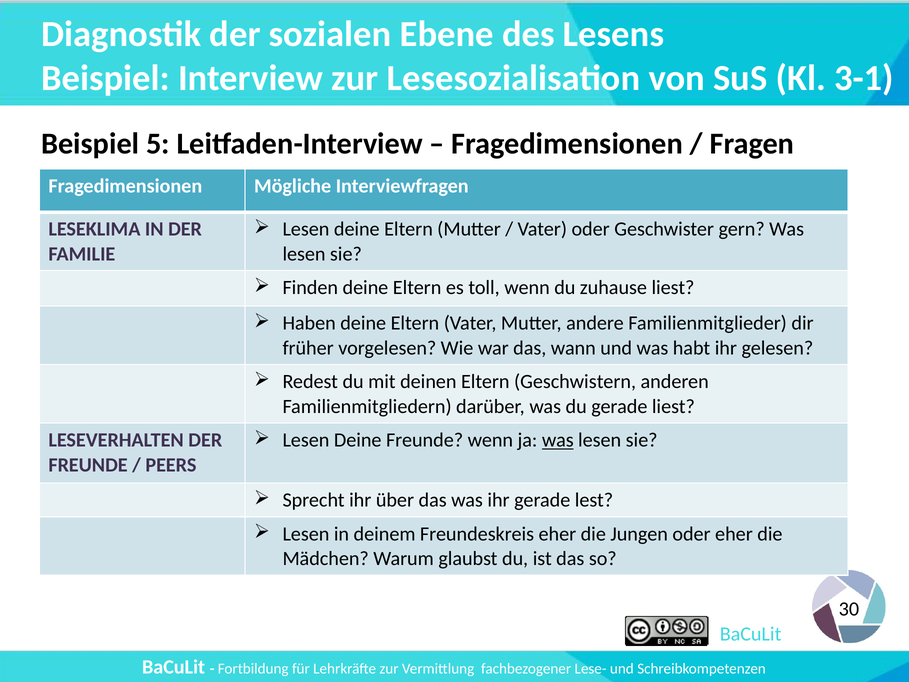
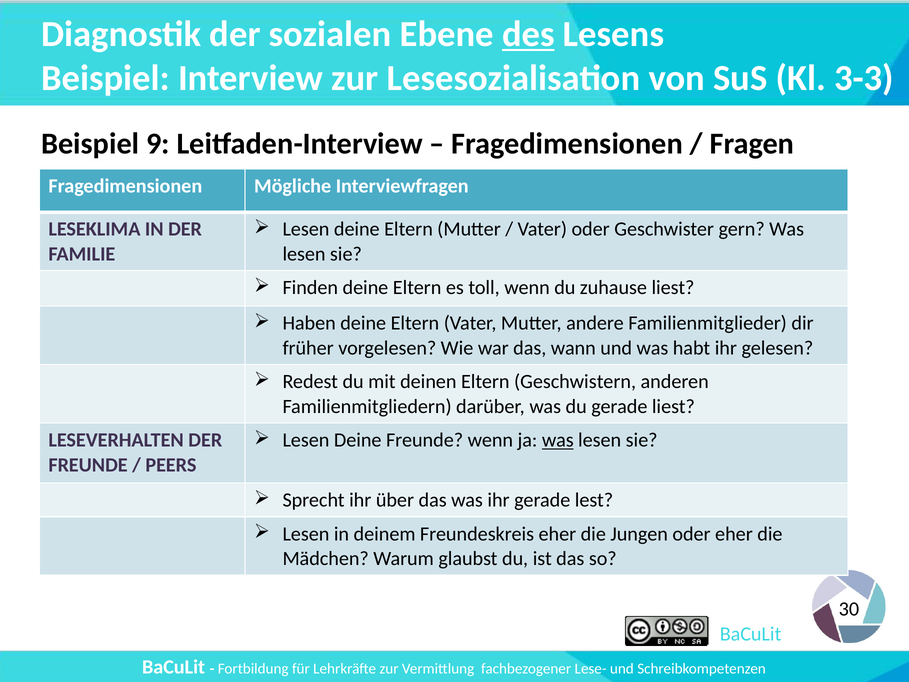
des underline: none -> present
3-1: 3-1 -> 3-3
5: 5 -> 9
